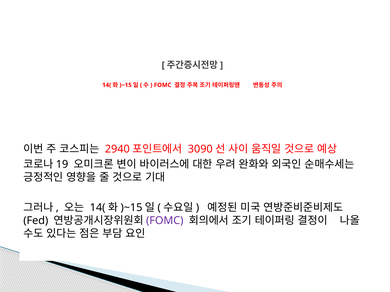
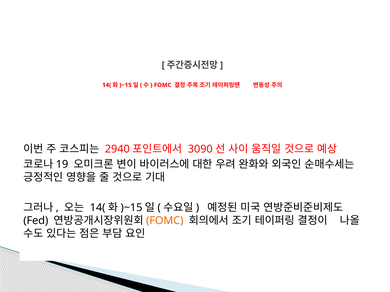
FOMC at (165, 221) colour: purple -> orange
